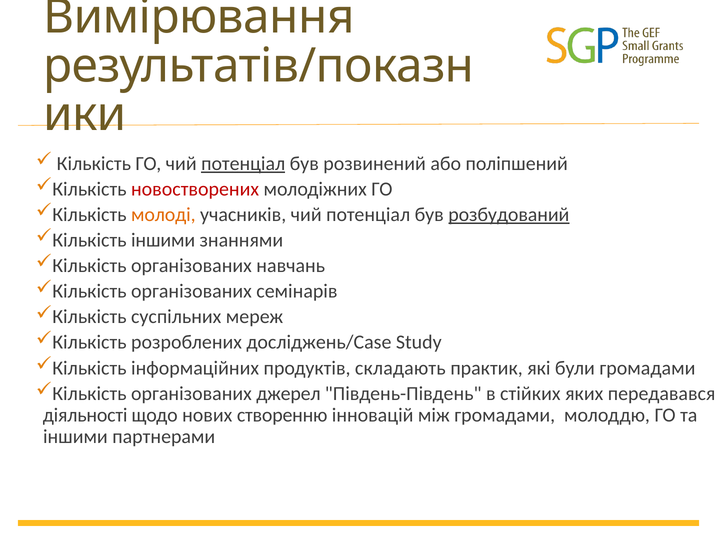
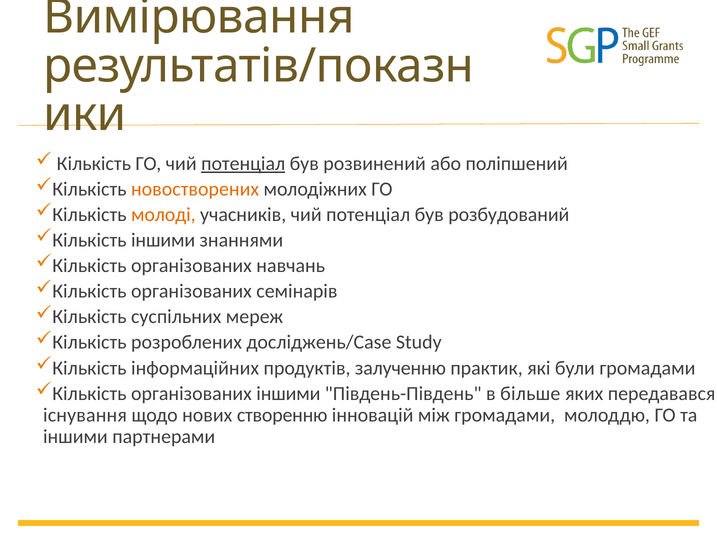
новостворених colour: red -> orange
розбудований underline: present -> none
складають: складають -> залученню
організованих джерел: джерел -> іншими
стійких: стійких -> більше
діяльності: діяльності -> існування
